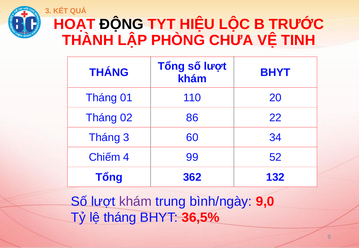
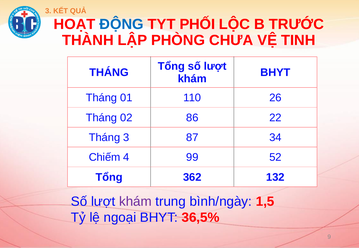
ĐỘNG colour: black -> blue
HIỆU: HIỆU -> PHỐI
20: 20 -> 26
60: 60 -> 87
9,0: 9,0 -> 1,5
lệ tháng: tháng -> ngoại
